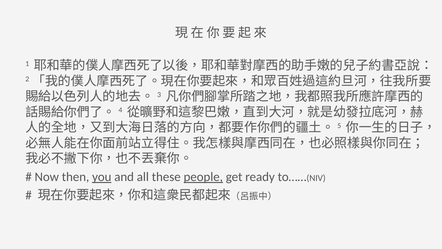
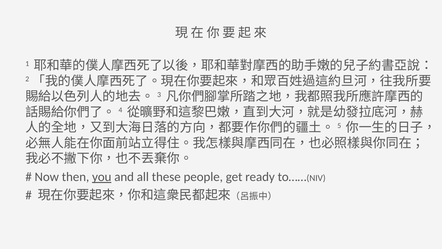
people underline: present -> none
